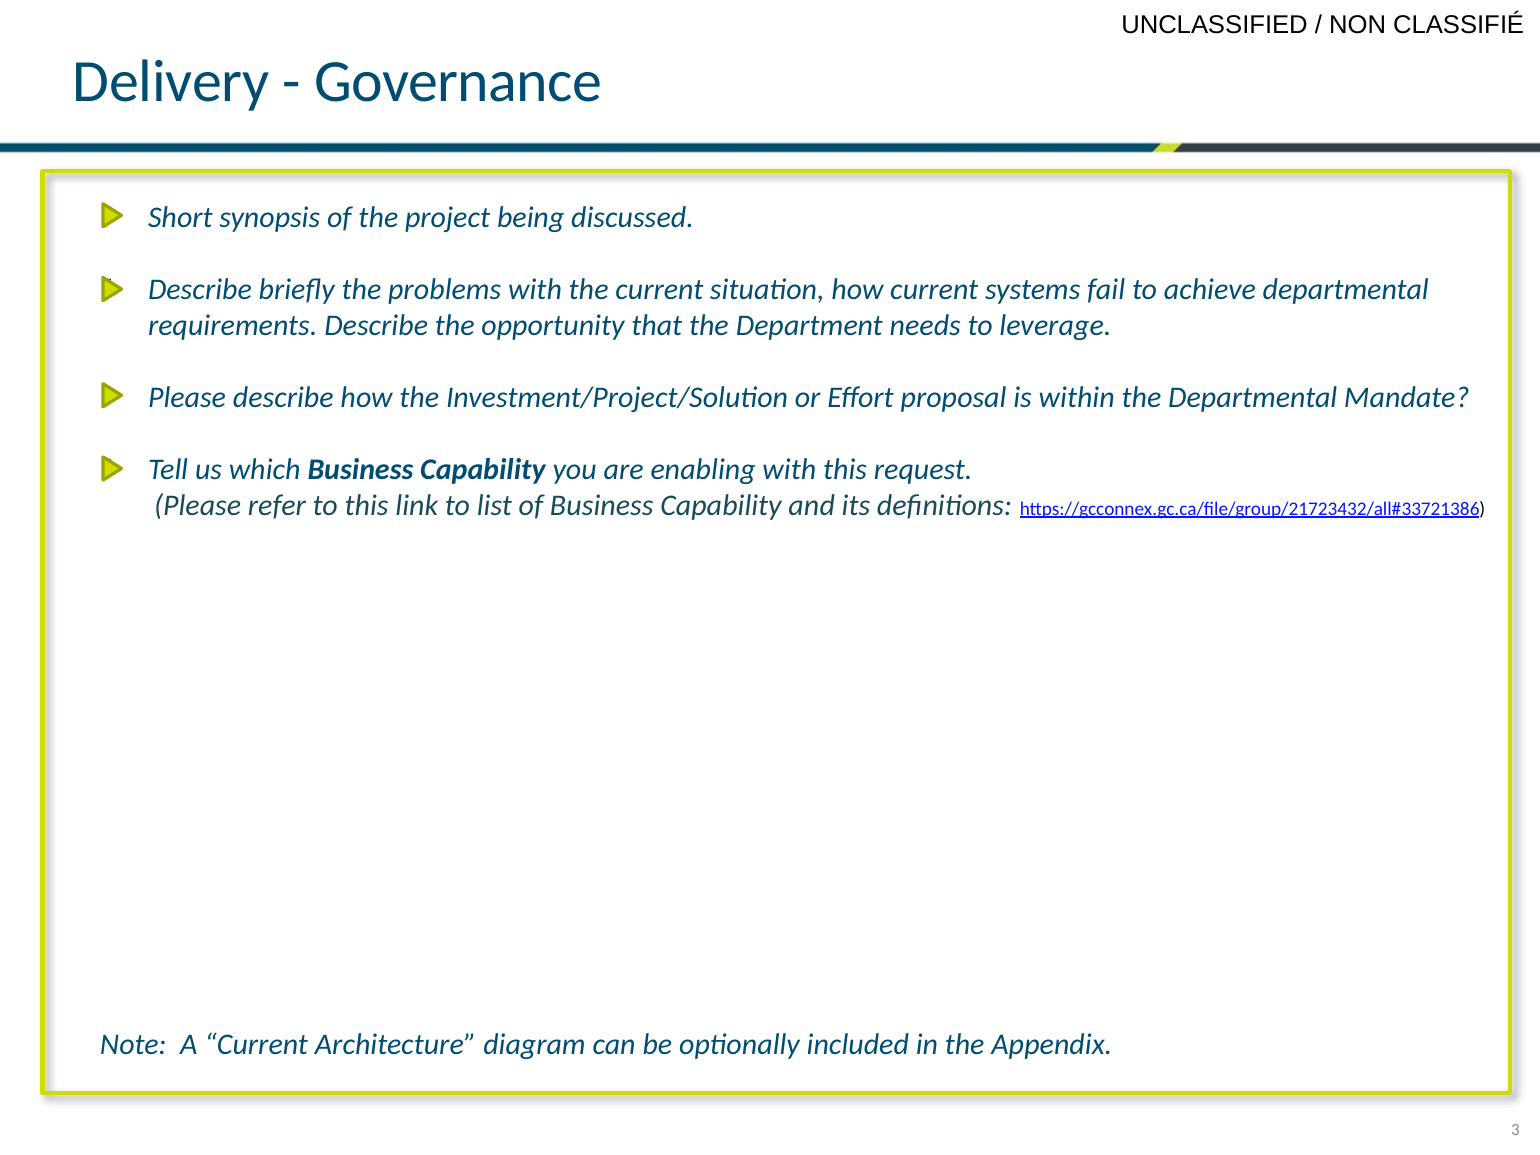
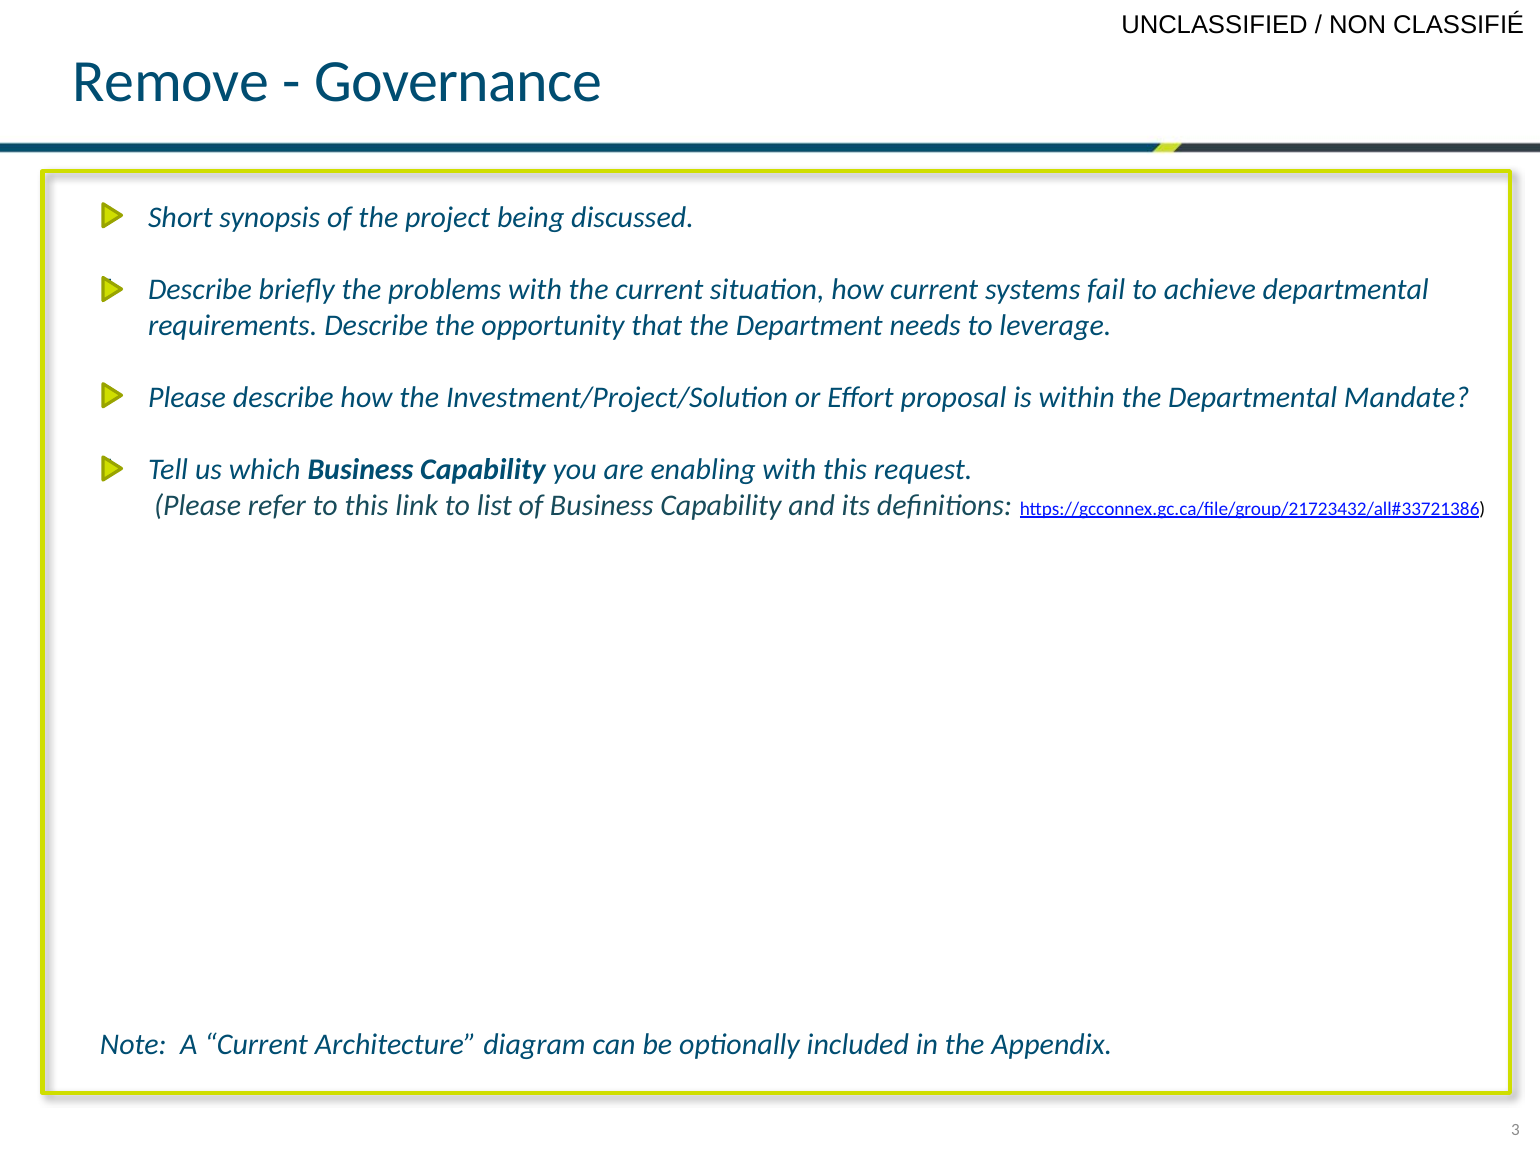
Delivery: Delivery -> Remove
